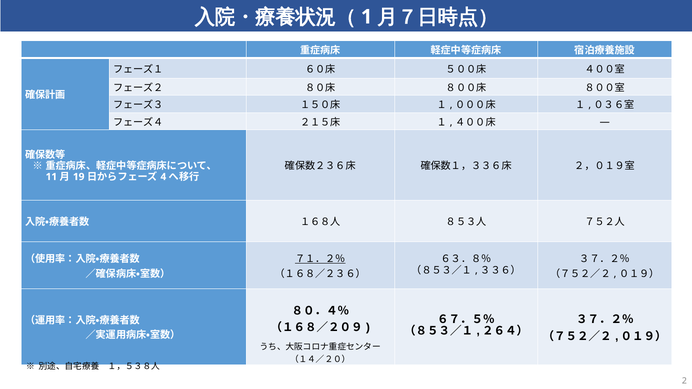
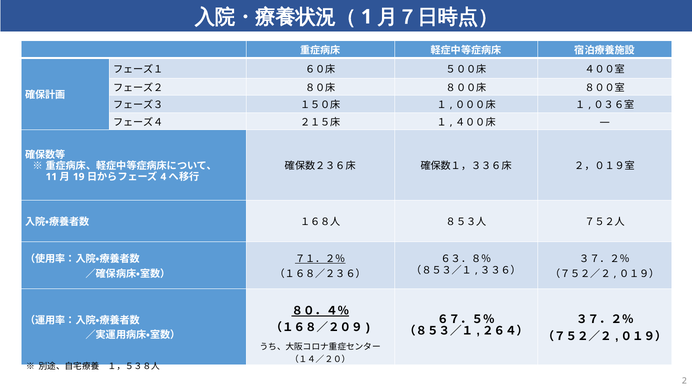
８０．４％ underline: none -> present
